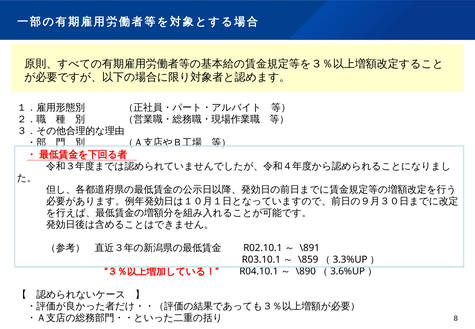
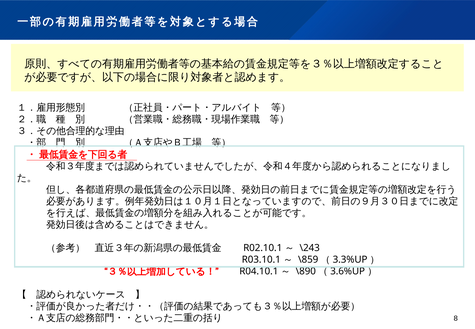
\891: \891 -> \243
